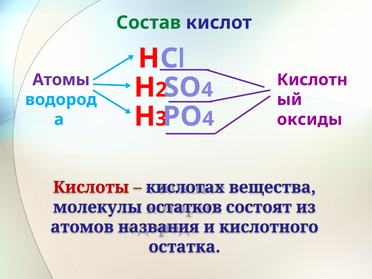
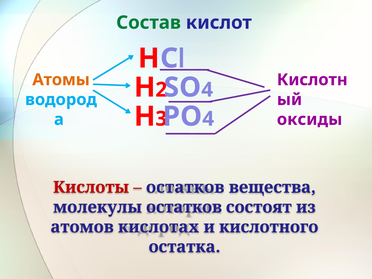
Атомы colour: purple -> orange
кислотах at (185, 187): кислотах -> остатков
названия: названия -> кислотах
